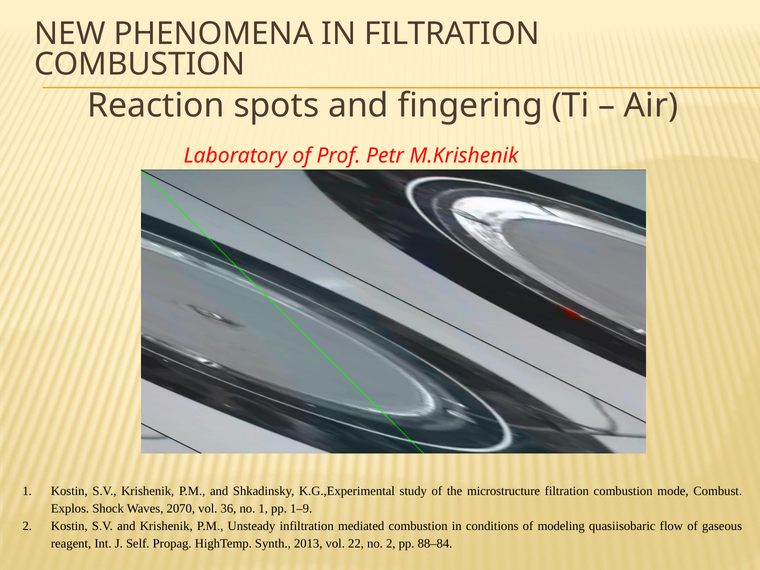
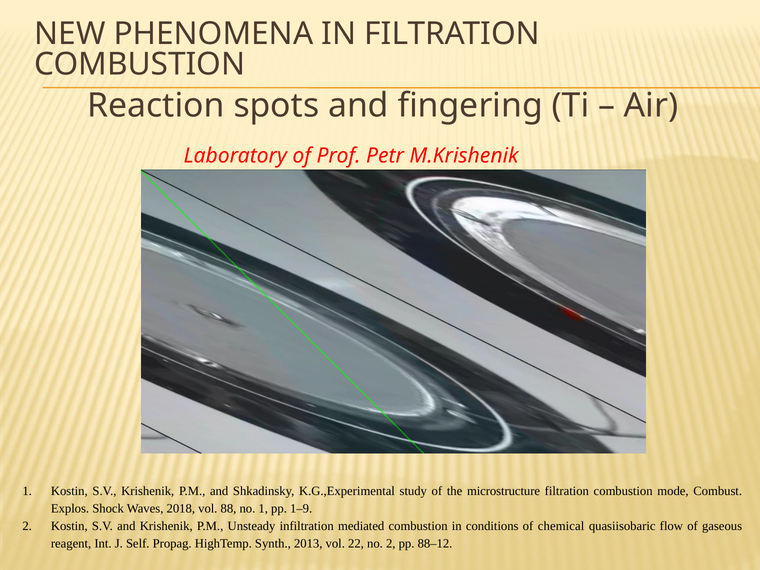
2070: 2070 -> 2018
36: 36 -> 88
modeling: modeling -> chemical
88–84: 88–84 -> 88–12
